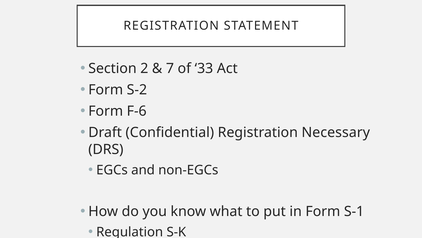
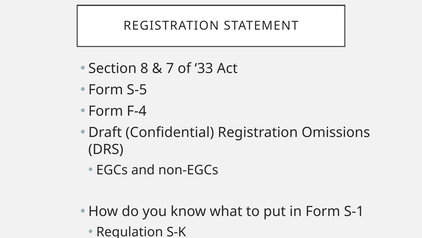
2: 2 -> 8
S-2: S-2 -> S-5
F-6: F-6 -> F-4
Necessary: Necessary -> Omissions
